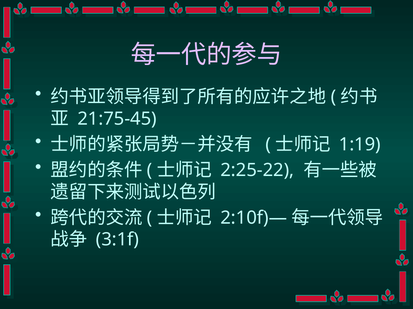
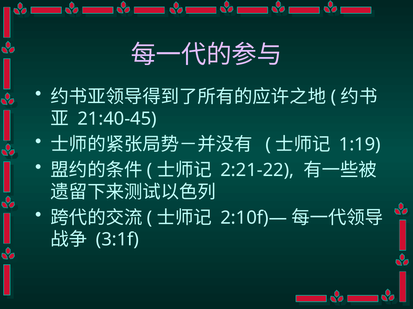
21:75-45: 21:75-45 -> 21:40-45
2:25-22: 2:25-22 -> 2:21-22
